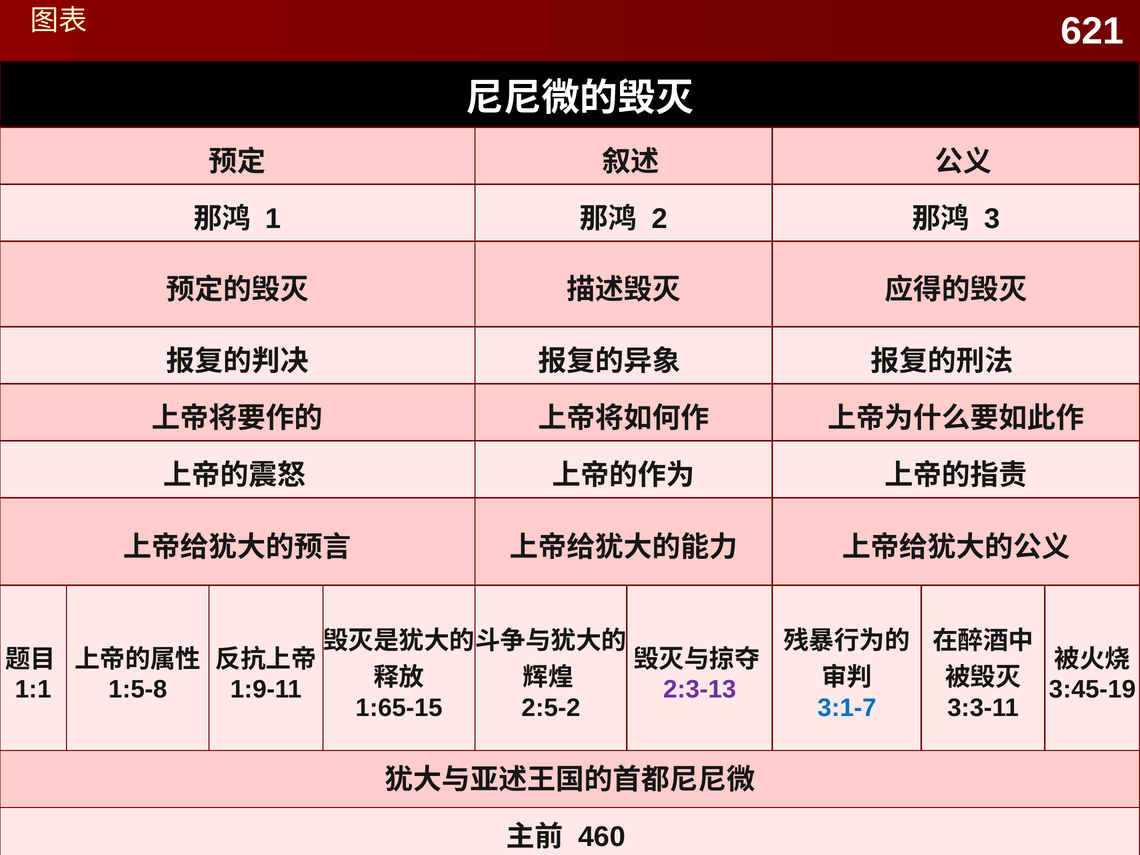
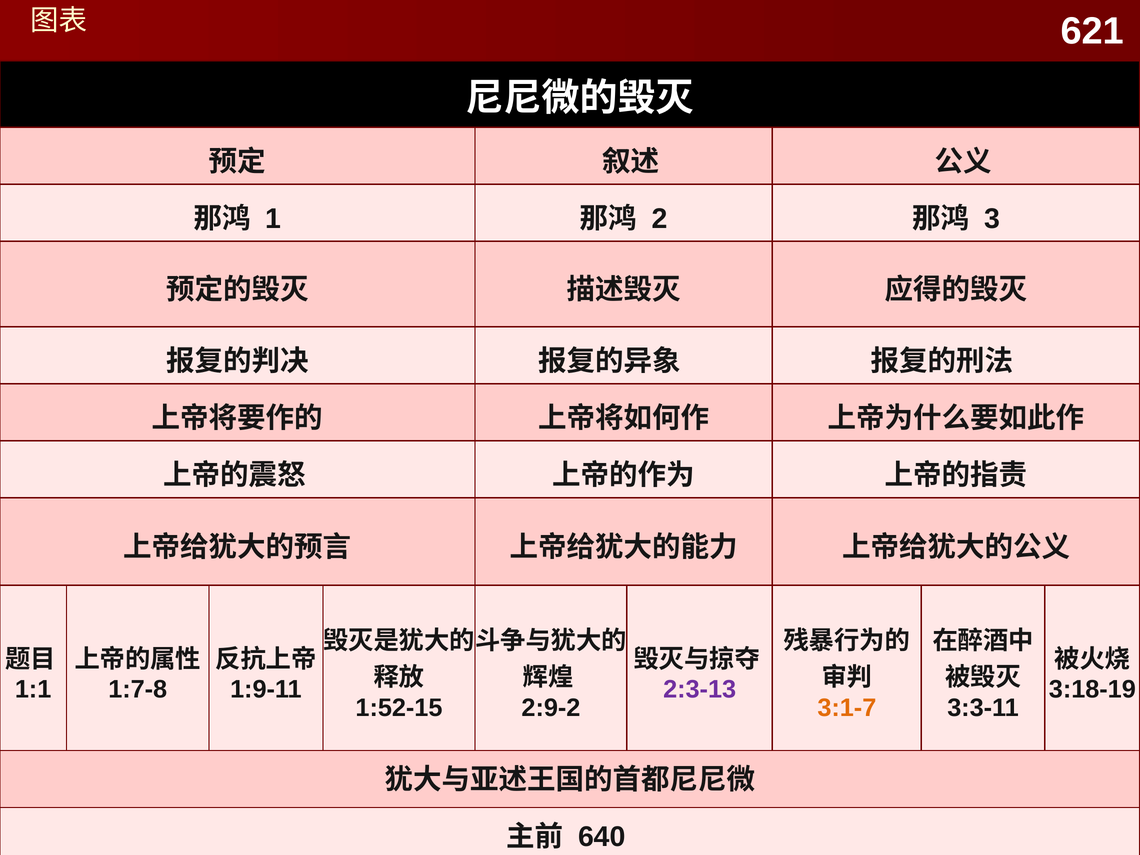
1:5-8: 1:5-8 -> 1:7-8
3:45-19: 3:45-19 -> 3:18-19
1:65-15: 1:65-15 -> 1:52-15
2:5-2: 2:5-2 -> 2:9-2
3:1-7 colour: blue -> orange
460: 460 -> 640
